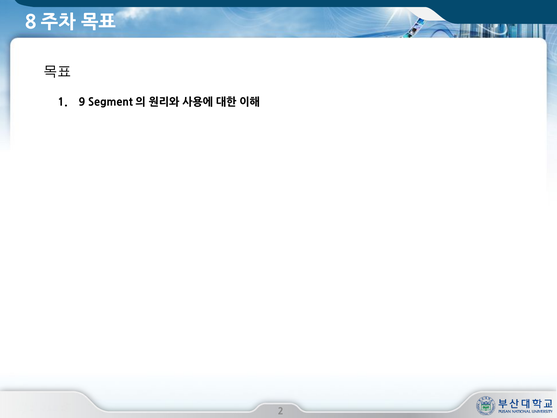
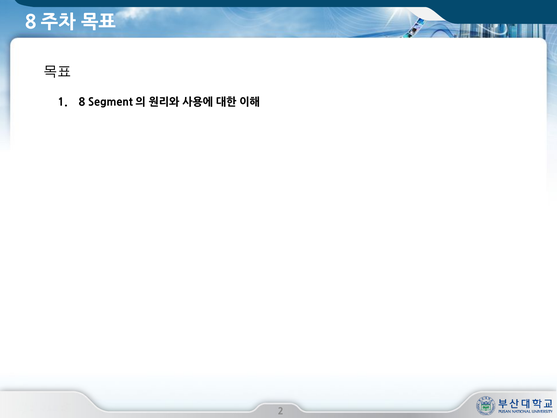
9: 9 -> 8
